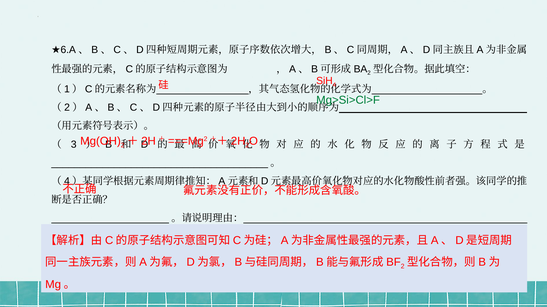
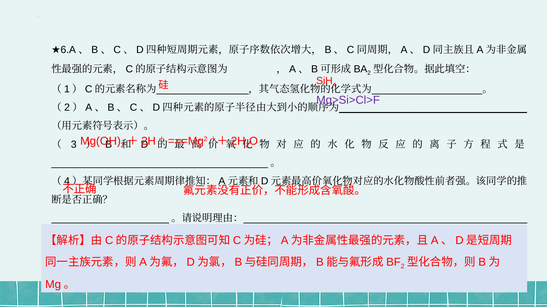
Mg>Si>Cl>F colour: green -> purple
